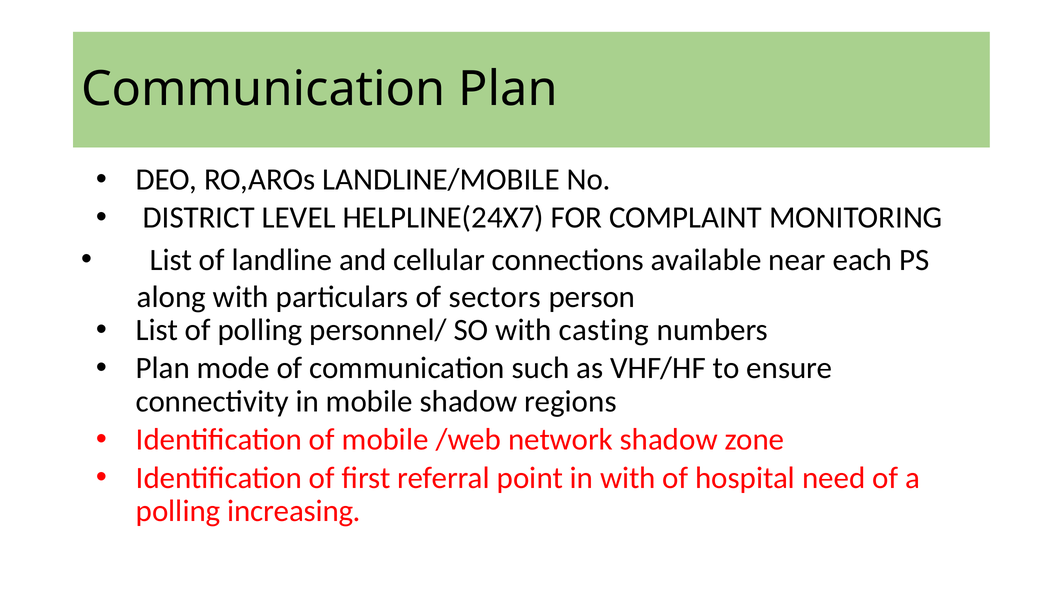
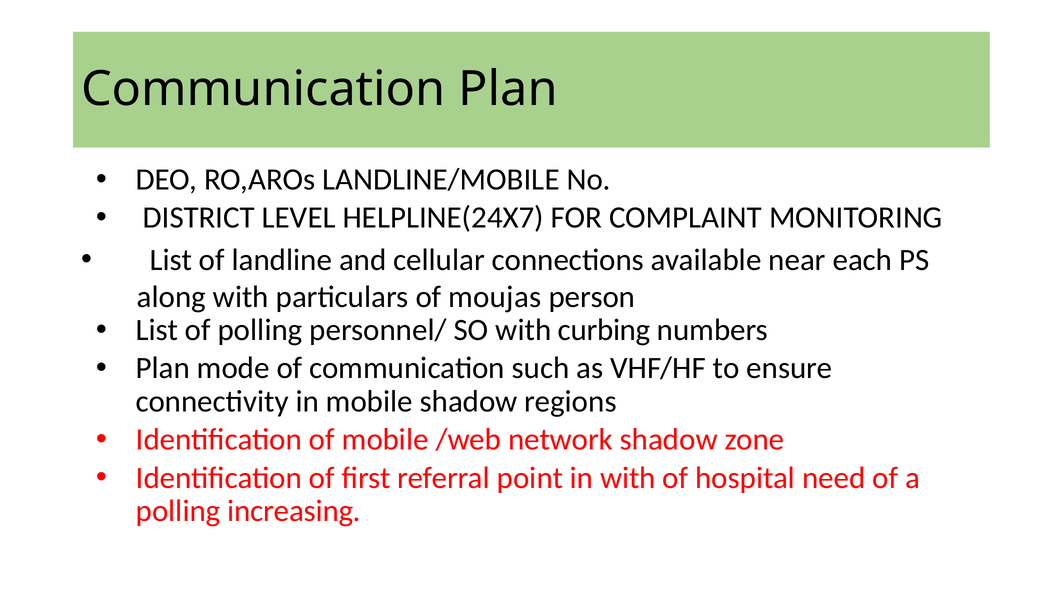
sectors: sectors -> moujas
casting: casting -> curbing
